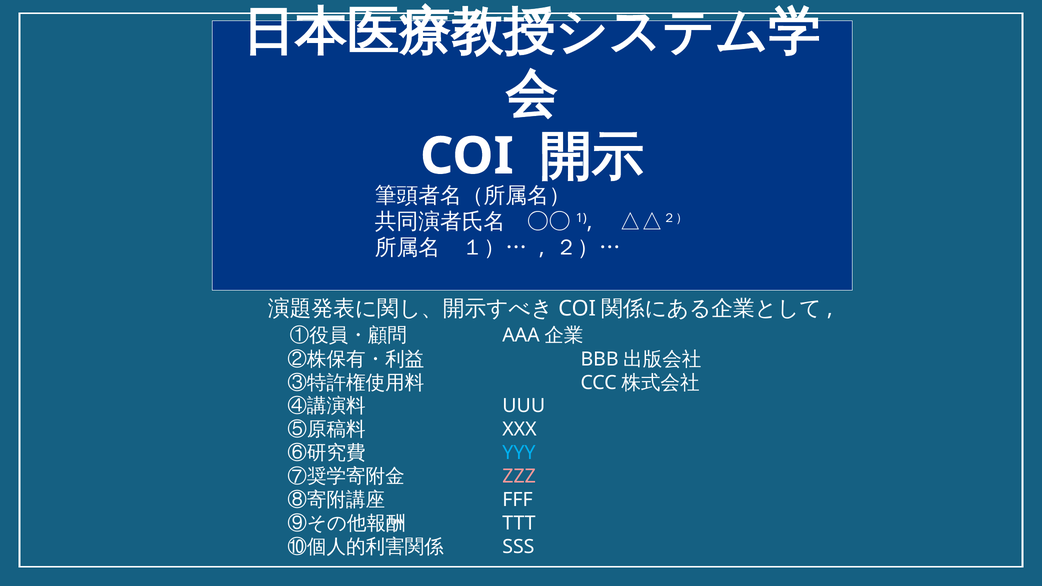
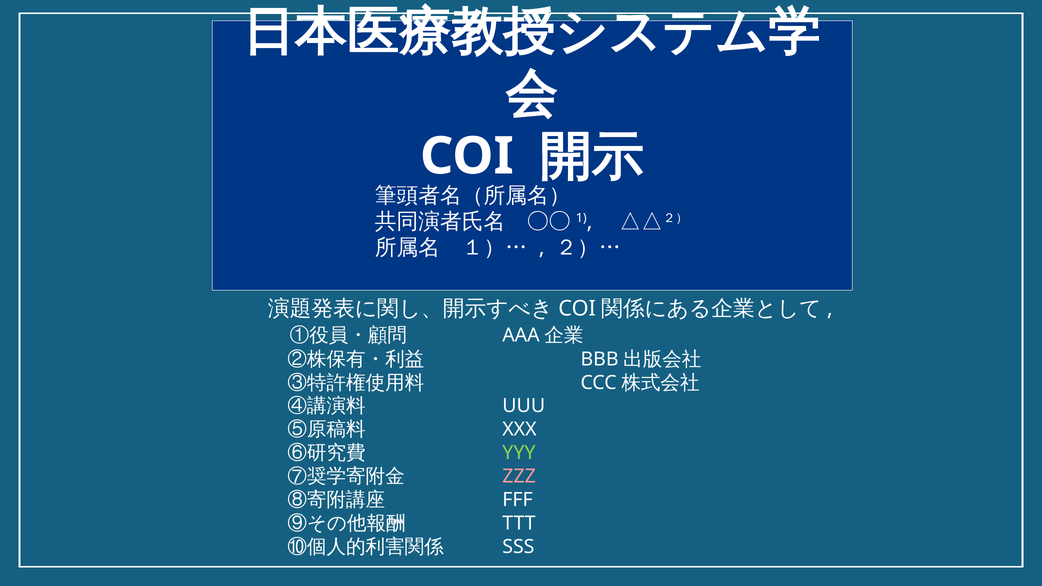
YYY colour: light blue -> light green
